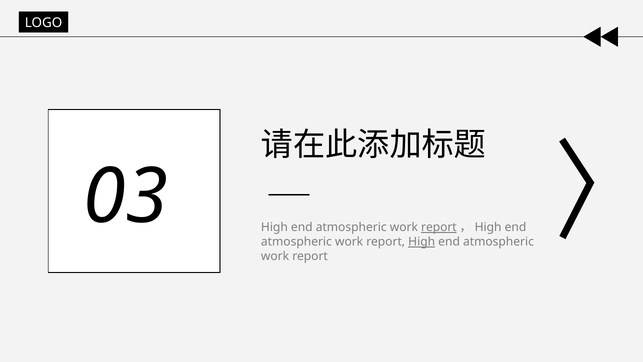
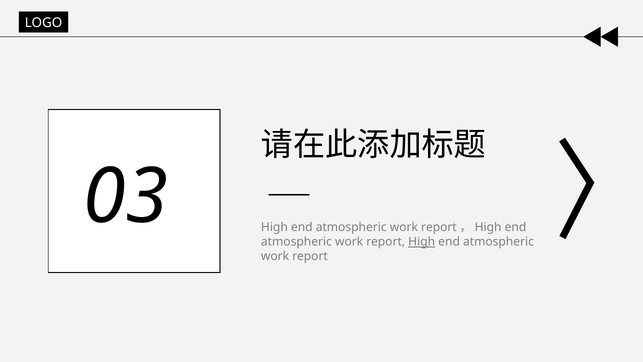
report at (439, 227) underline: present -> none
